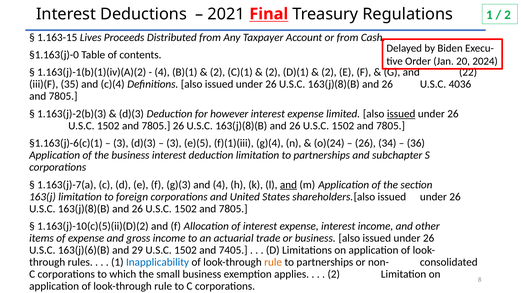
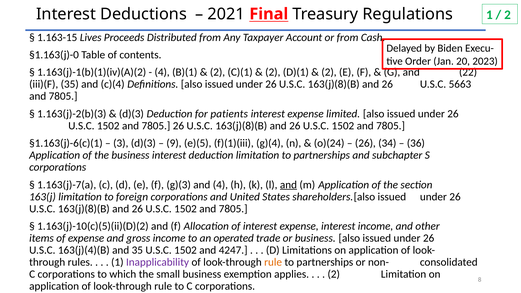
2024: 2024 -> 2023
4036: 4036 -> 5663
however: however -> patients
issued at (401, 114) underline: present -> none
3 at (174, 143): 3 -> 9
actuarial: actuarial -> operated
163(j)(6)(B: 163(j)(6)(B -> 163(j)(4)(B
and 29: 29 -> 35
7405: 7405 -> 4247
Inapplicability colour: blue -> purple
